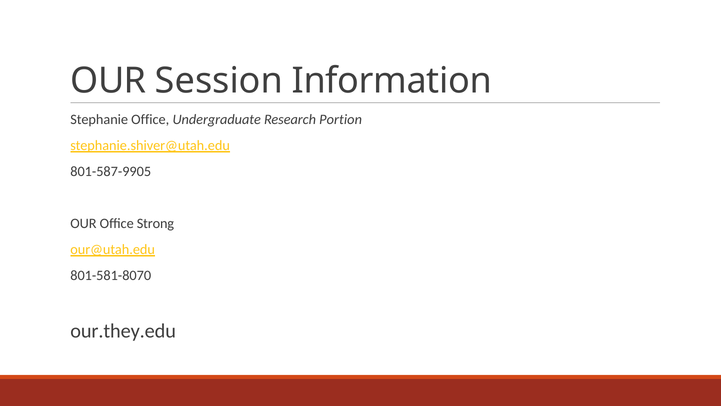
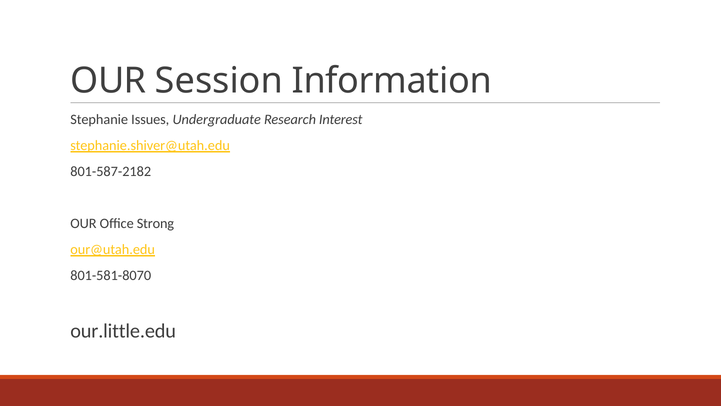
Stephanie Office: Office -> Issues
Portion: Portion -> Interest
801-587-9905: 801-587-9905 -> 801-587-2182
our.they.edu: our.they.edu -> our.little.edu
